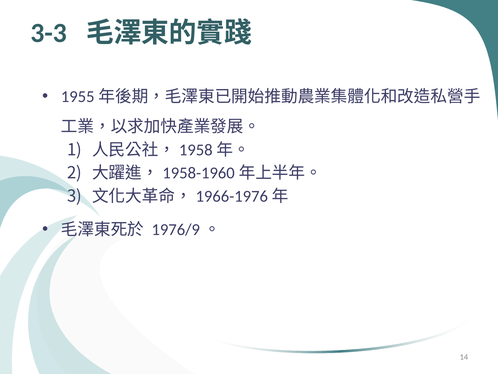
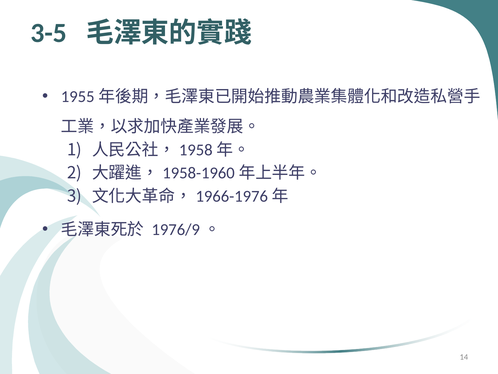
3-3: 3-3 -> 3-5
